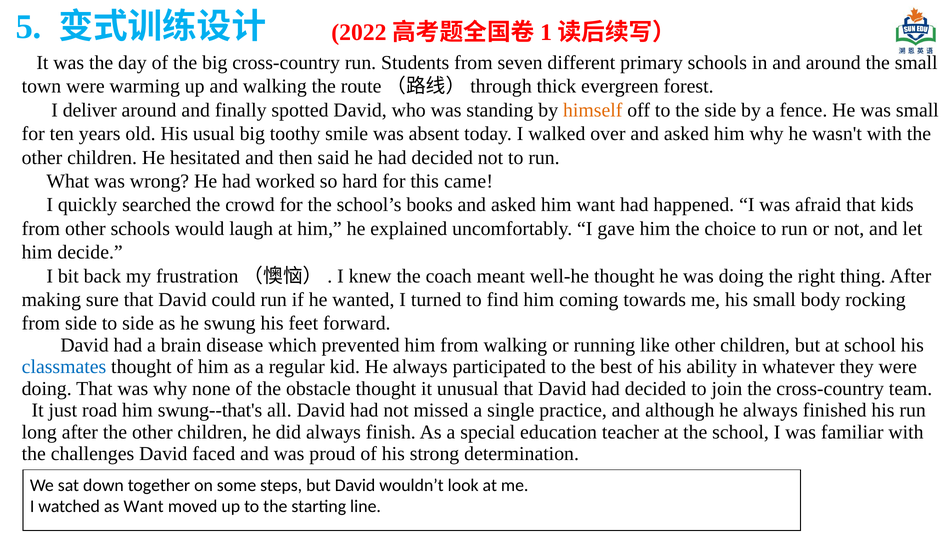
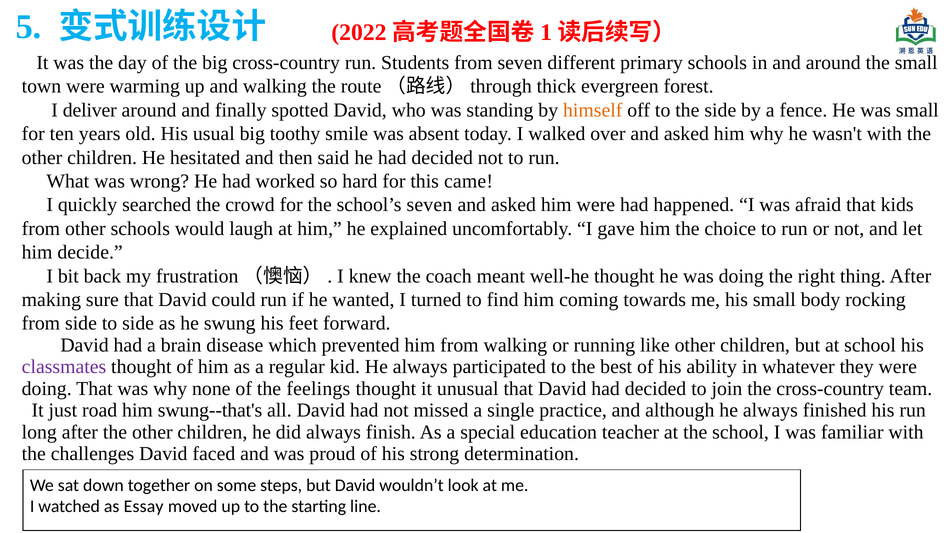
school’s books: books -> seven
him want: want -> were
classmates colour: blue -> purple
obstacle: obstacle -> feelings
as Want: Want -> Essay
